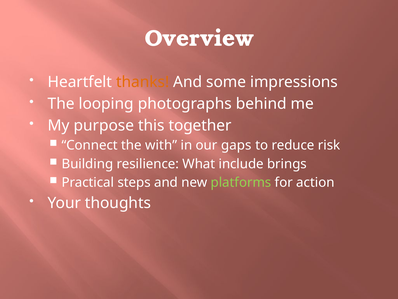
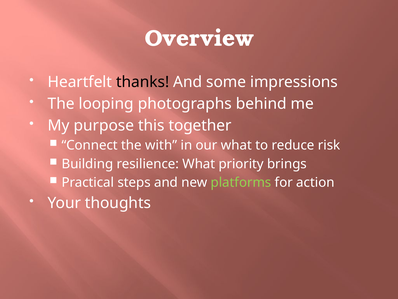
thanks colour: orange -> black
our gaps: gaps -> what
include: include -> priority
